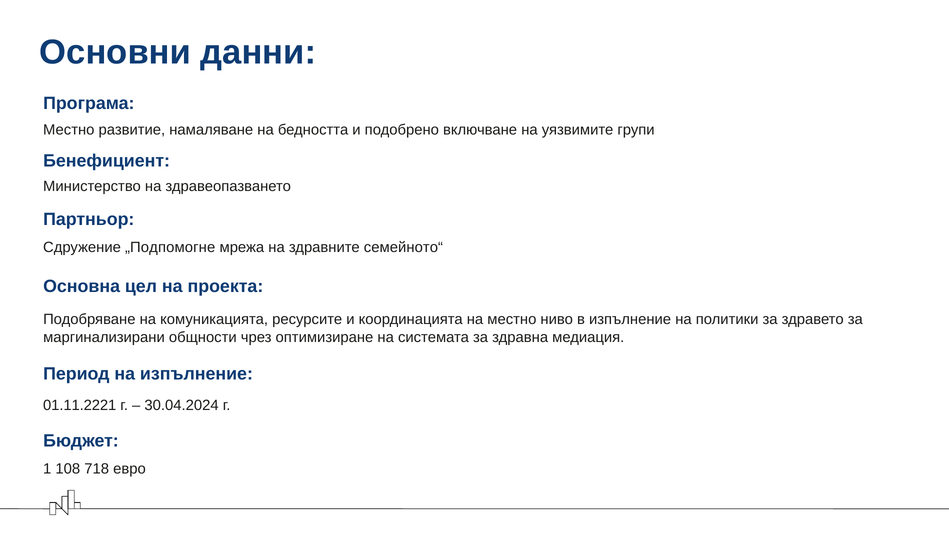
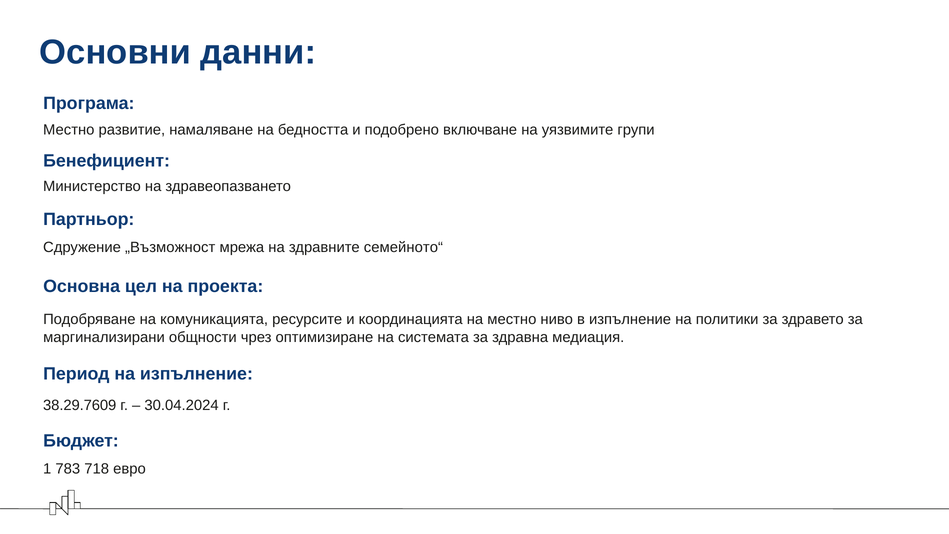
„Подпомогне: „Подпомогне -> „Възможност
01.11.2221: 01.11.2221 -> 38.29.7609
108: 108 -> 783
